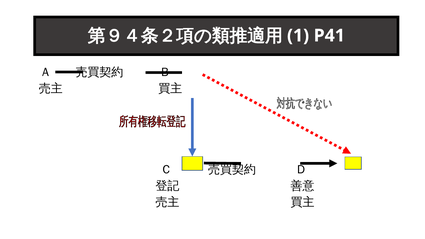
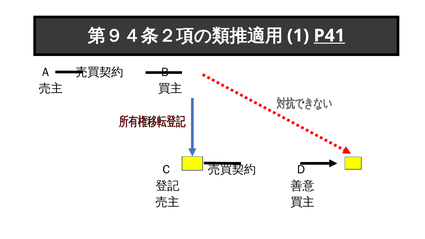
P41 underline: none -> present
